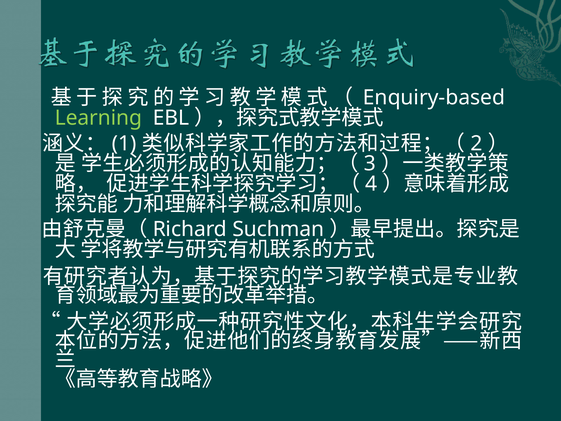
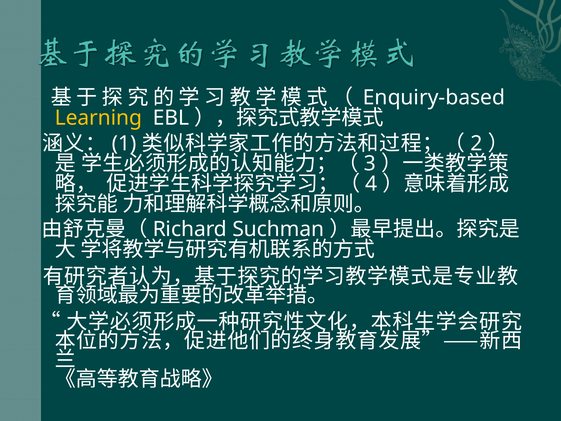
Learning colour: light green -> yellow
